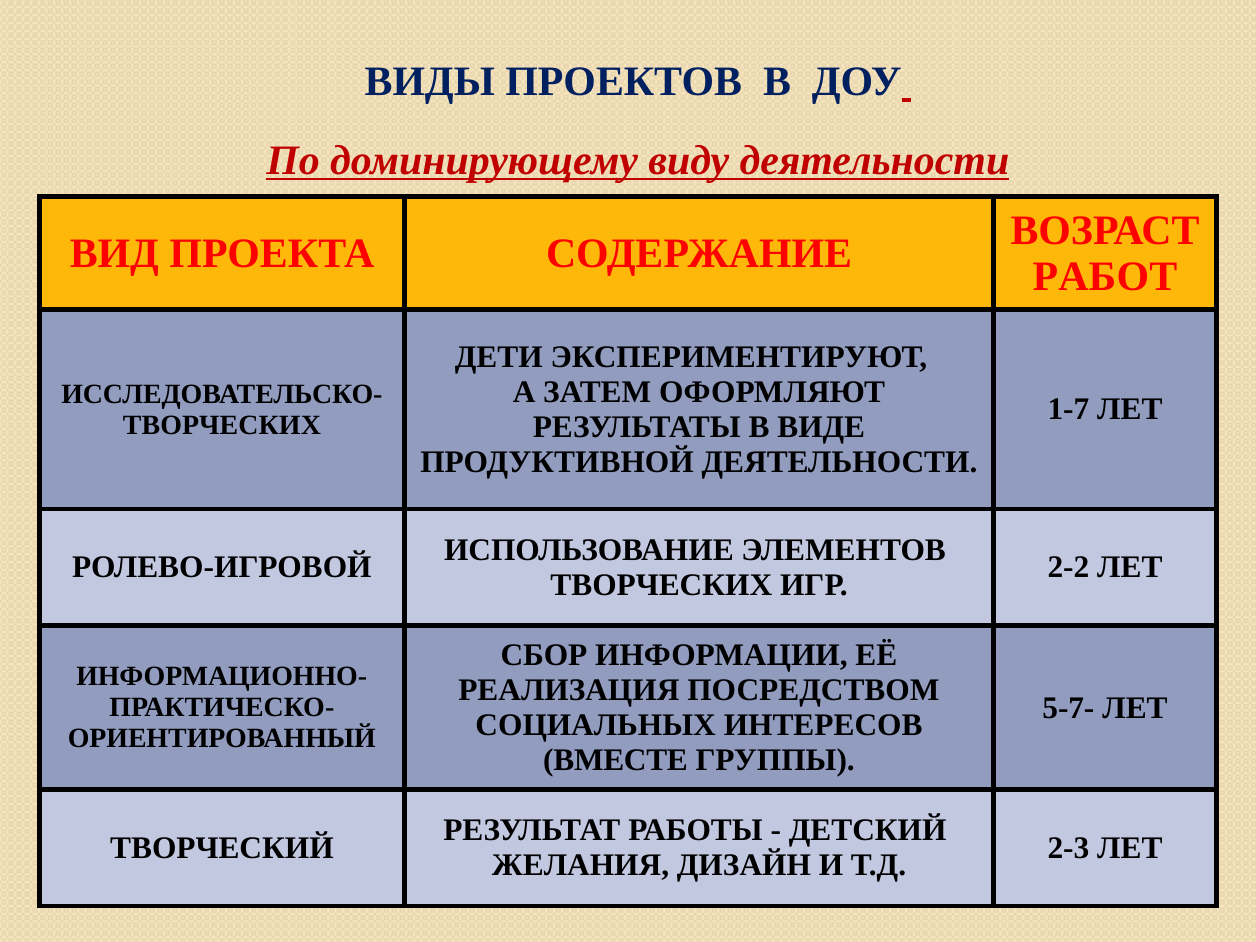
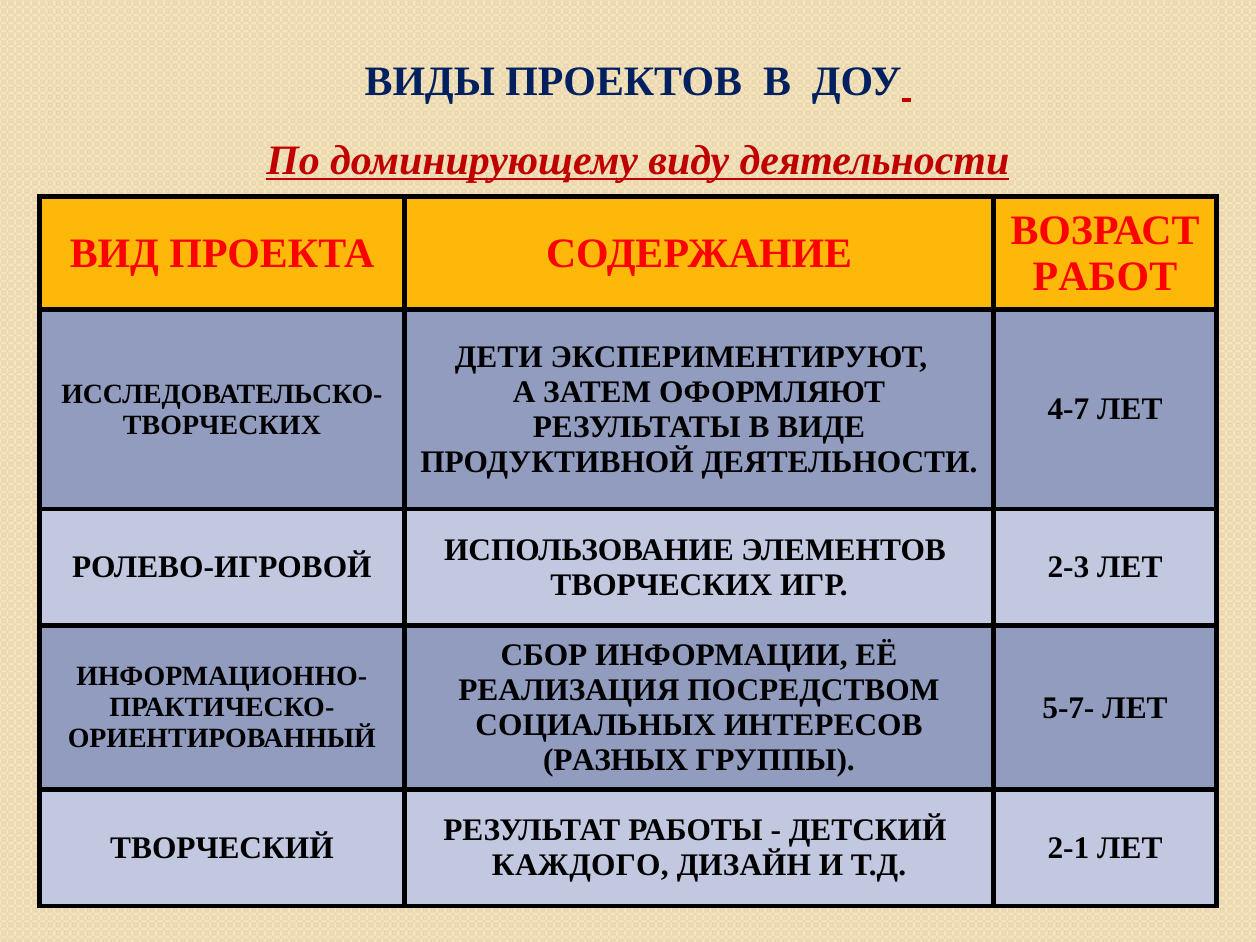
1-7: 1-7 -> 4-7
2-2: 2-2 -> 2-3
ВМЕСТЕ: ВМЕСТЕ -> РАЗНЫХ
2-3: 2-3 -> 2-1
ЖЕЛАНИЯ: ЖЕЛАНИЯ -> КАЖДОГО
